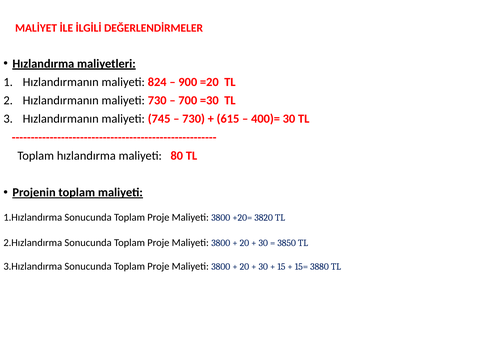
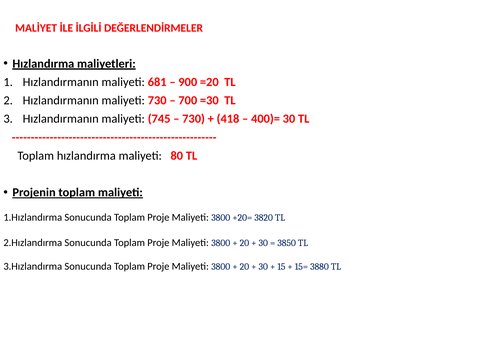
824: 824 -> 681
615: 615 -> 418
